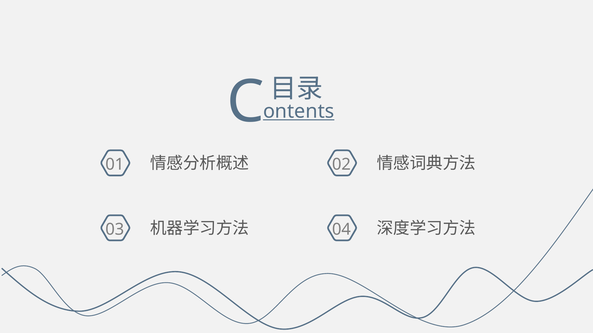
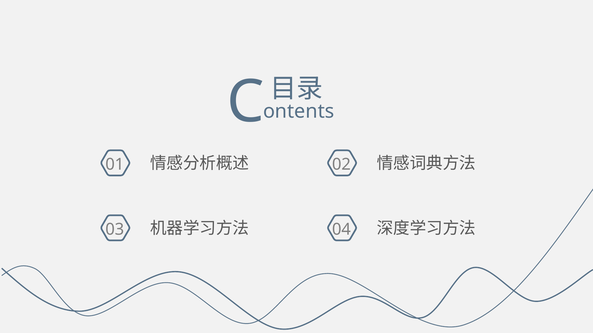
ontents underline: present -> none
